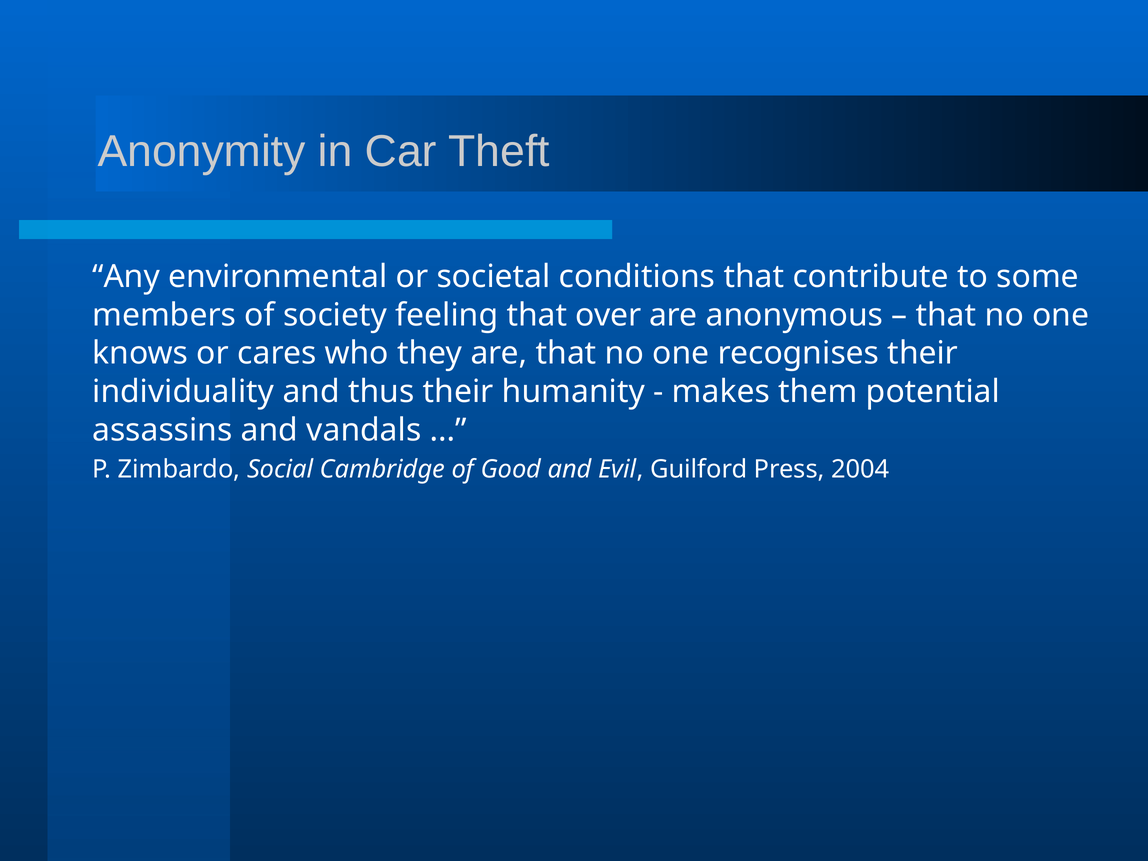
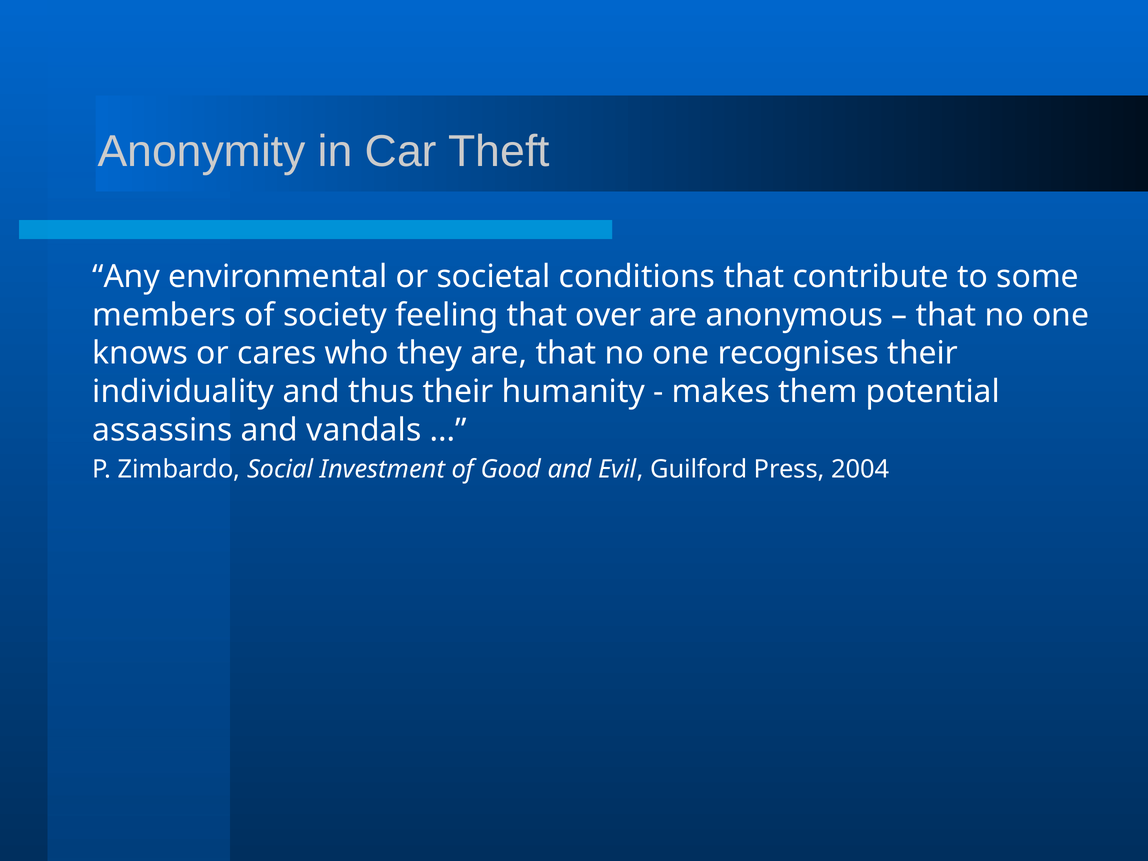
Cambridge: Cambridge -> Investment
